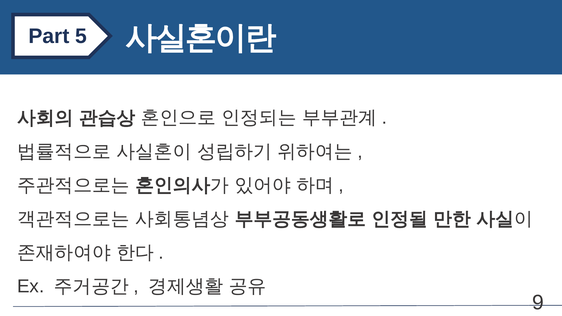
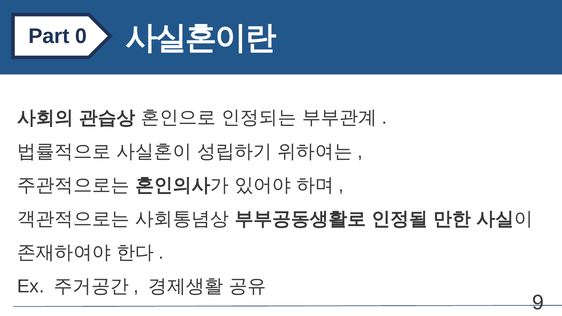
5: 5 -> 0
